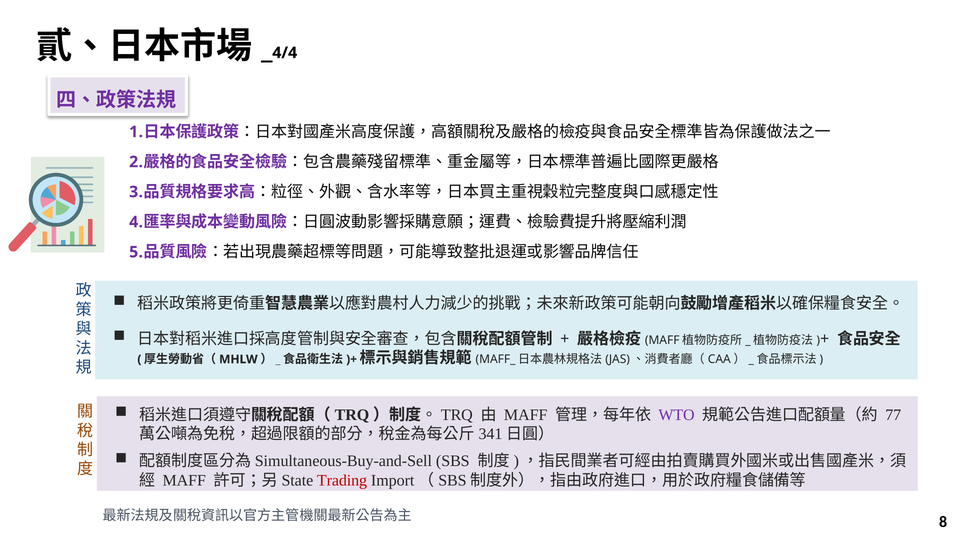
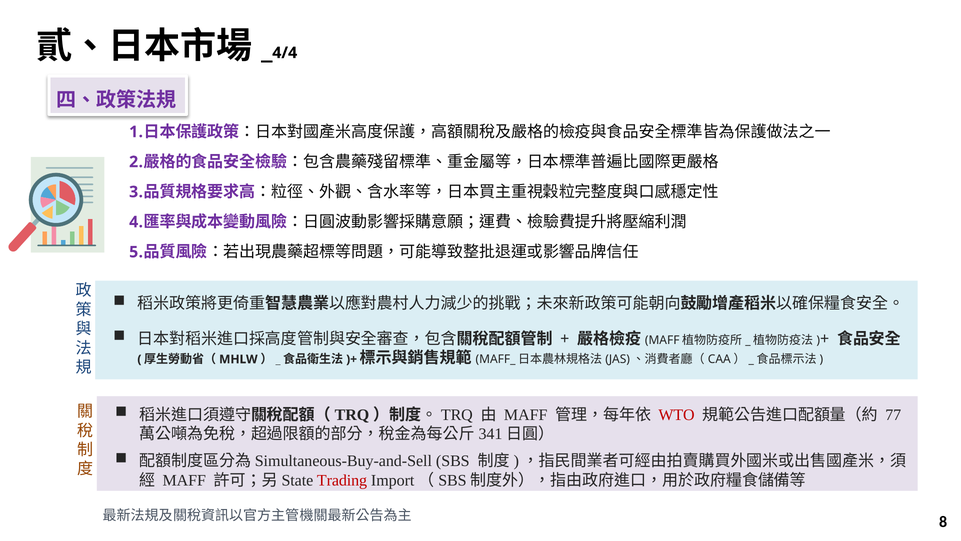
WTO colour: purple -> red
